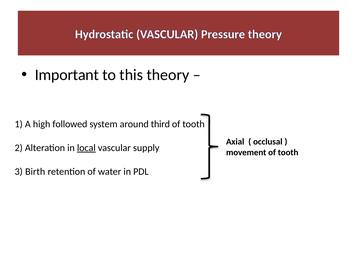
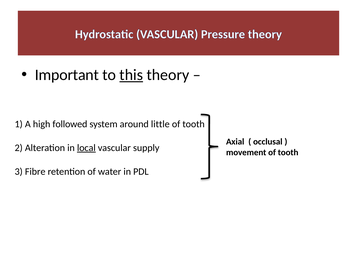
this underline: none -> present
third: third -> little
Birth: Birth -> Fibre
